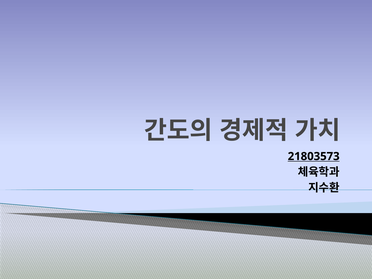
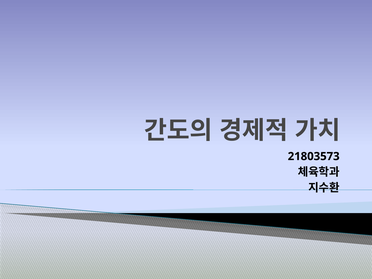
21803573 underline: present -> none
